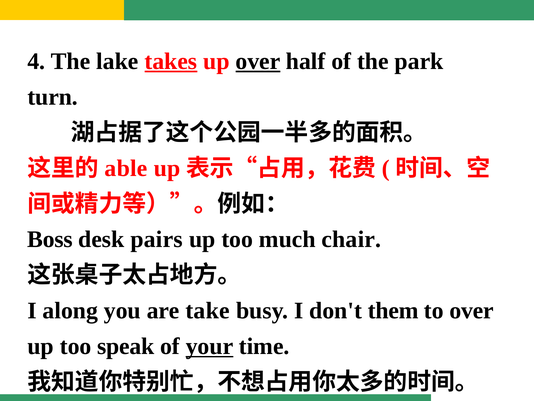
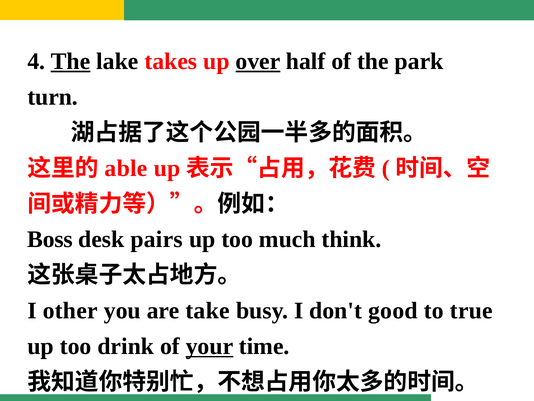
The at (71, 61) underline: none -> present
takes underline: present -> none
chair: chair -> think
along: along -> other
them: them -> good
to over: over -> true
speak: speak -> drink
